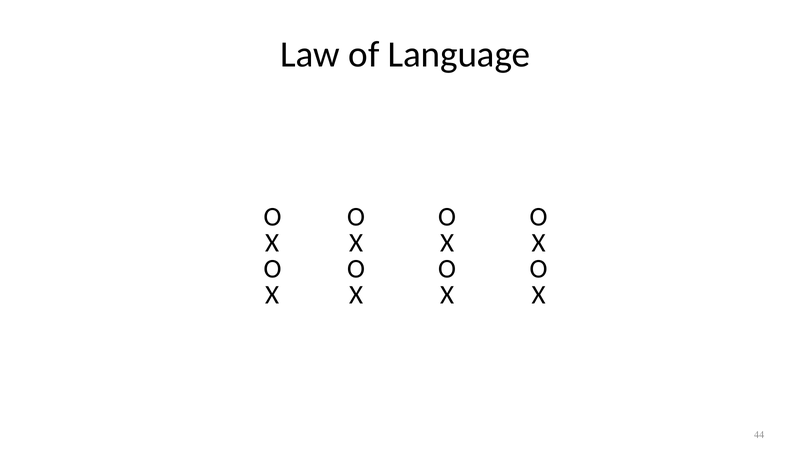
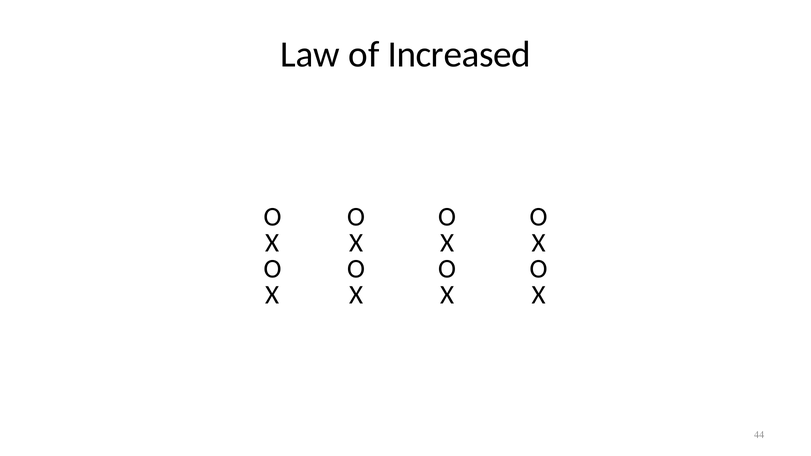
Language: Language -> Increased
